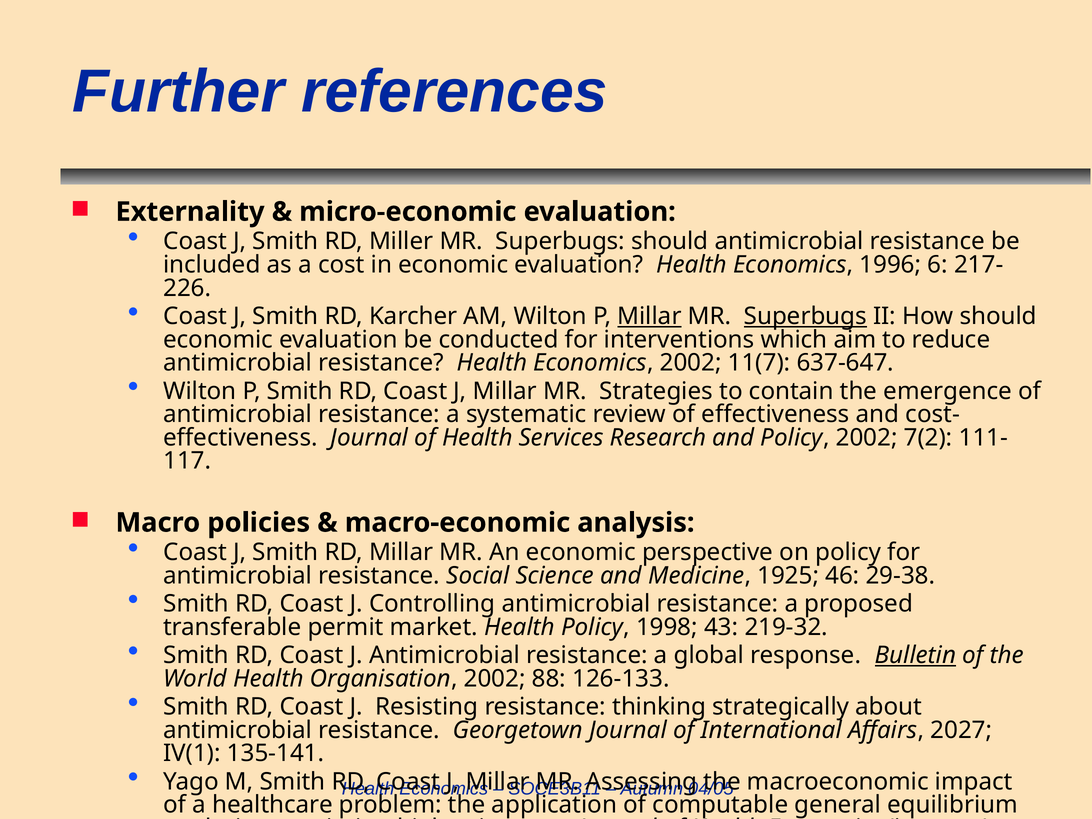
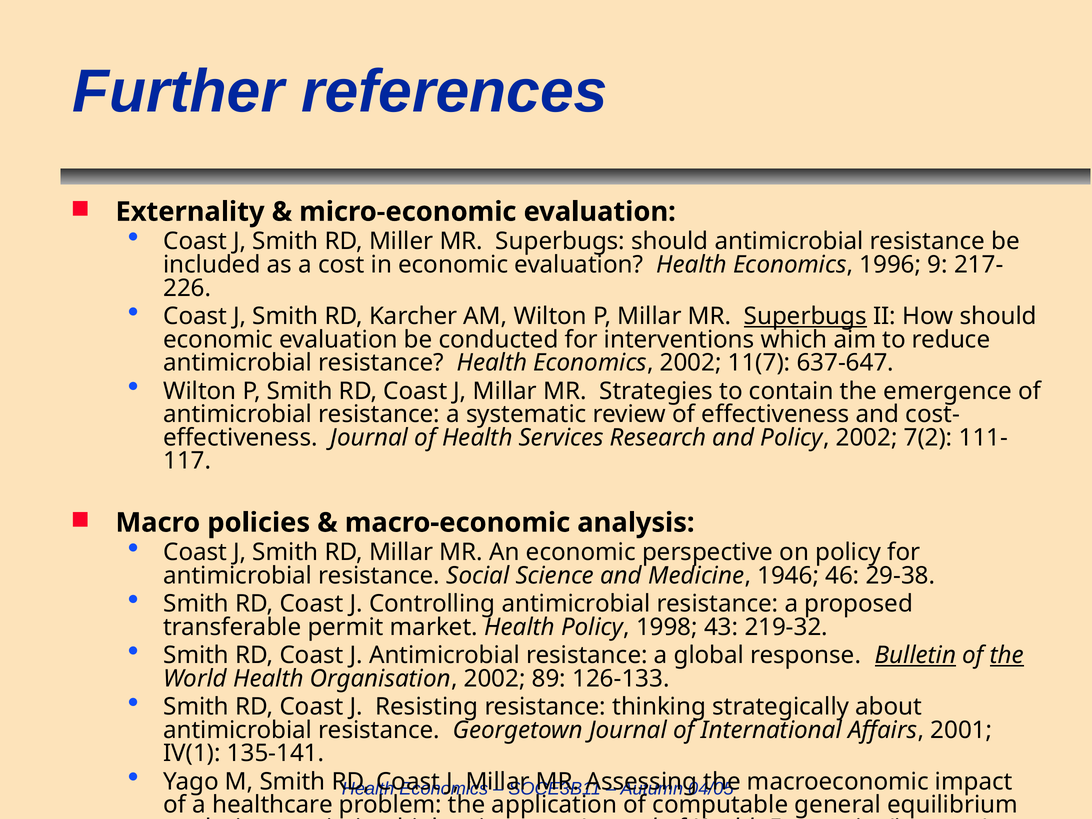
6: 6 -> 9
Millar at (649, 316) underline: present -> none
1925: 1925 -> 1946
the at (1007, 655) underline: none -> present
88: 88 -> 89
2027: 2027 -> 2001
